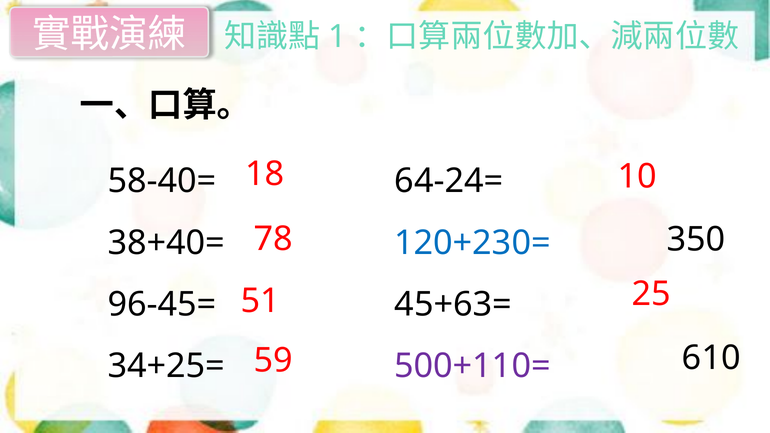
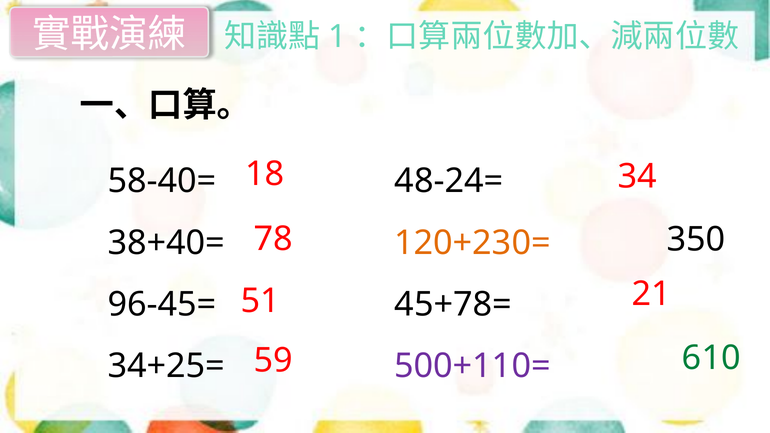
10: 10 -> 34
64-24=: 64-24= -> 48-24=
120+230= colour: blue -> orange
25: 25 -> 21
45+63=: 45+63= -> 45+78=
610 colour: black -> green
